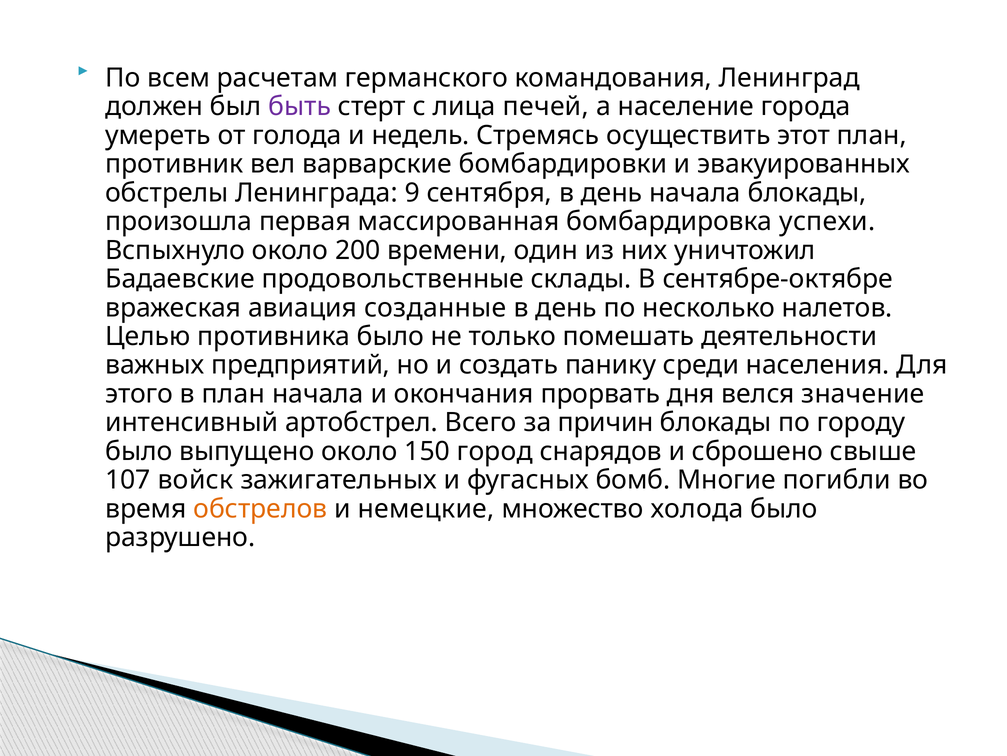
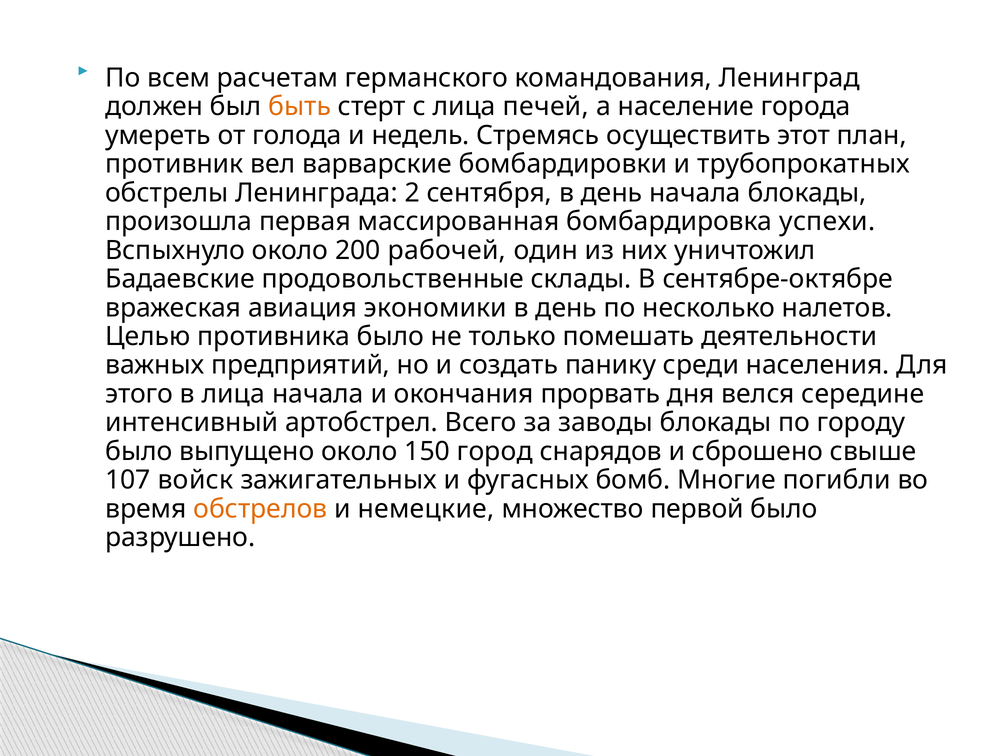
быть colour: purple -> orange
эвакуированных: эвакуированных -> трубопрокатных
9: 9 -> 2
времени: времени -> рабочей
созданные: созданные -> экономики
в план: план -> лица
значение: значение -> середине
причин: причин -> заводы
холода: холода -> первой
